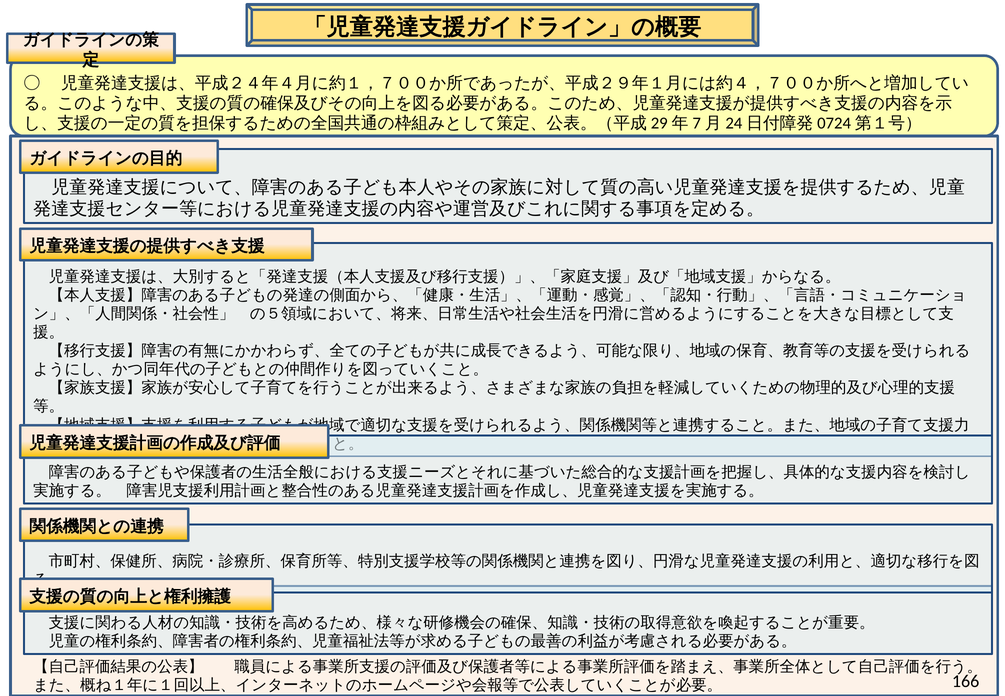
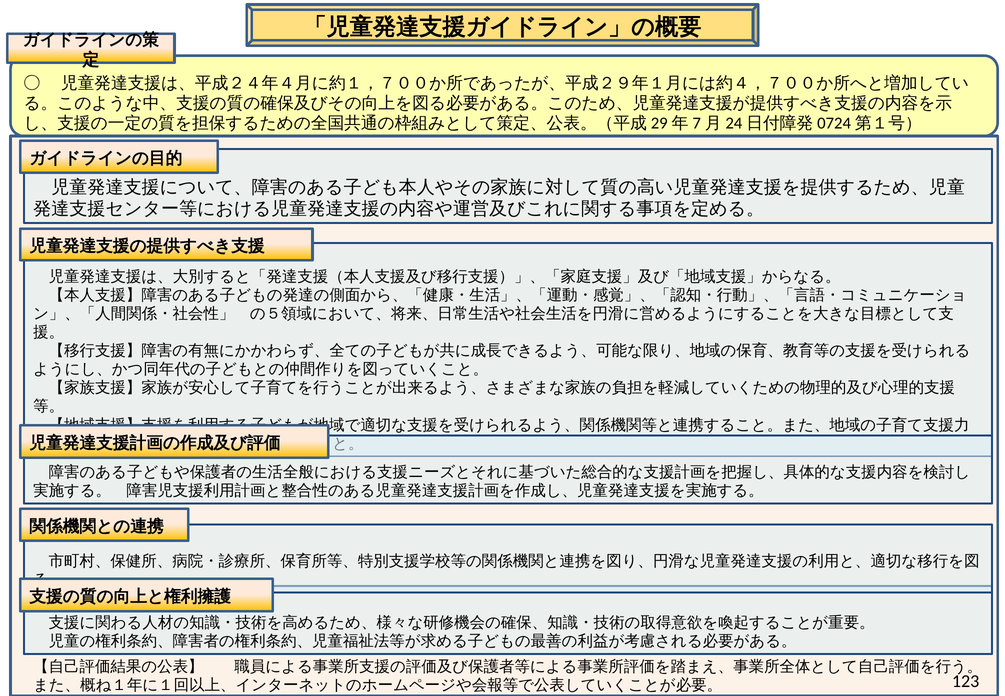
166: 166 -> 123
